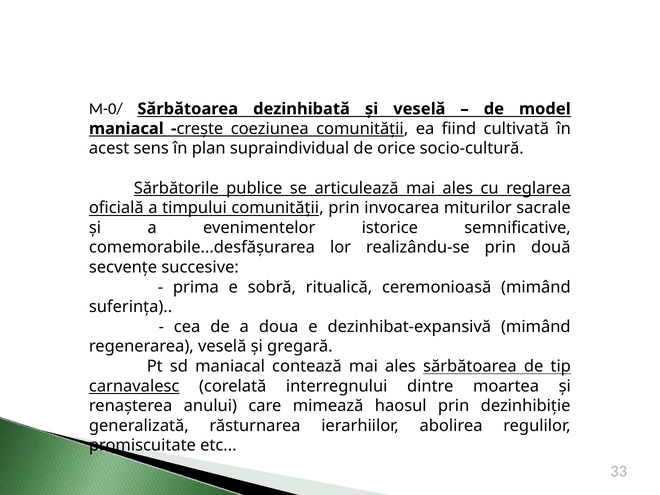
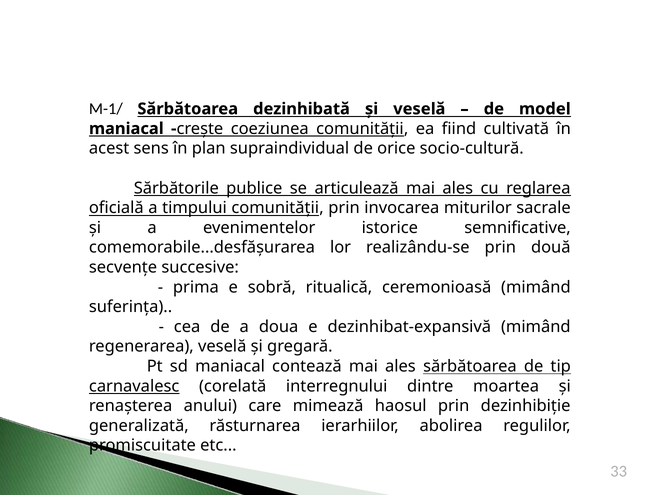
M-0/: M-0/ -> M-1/
